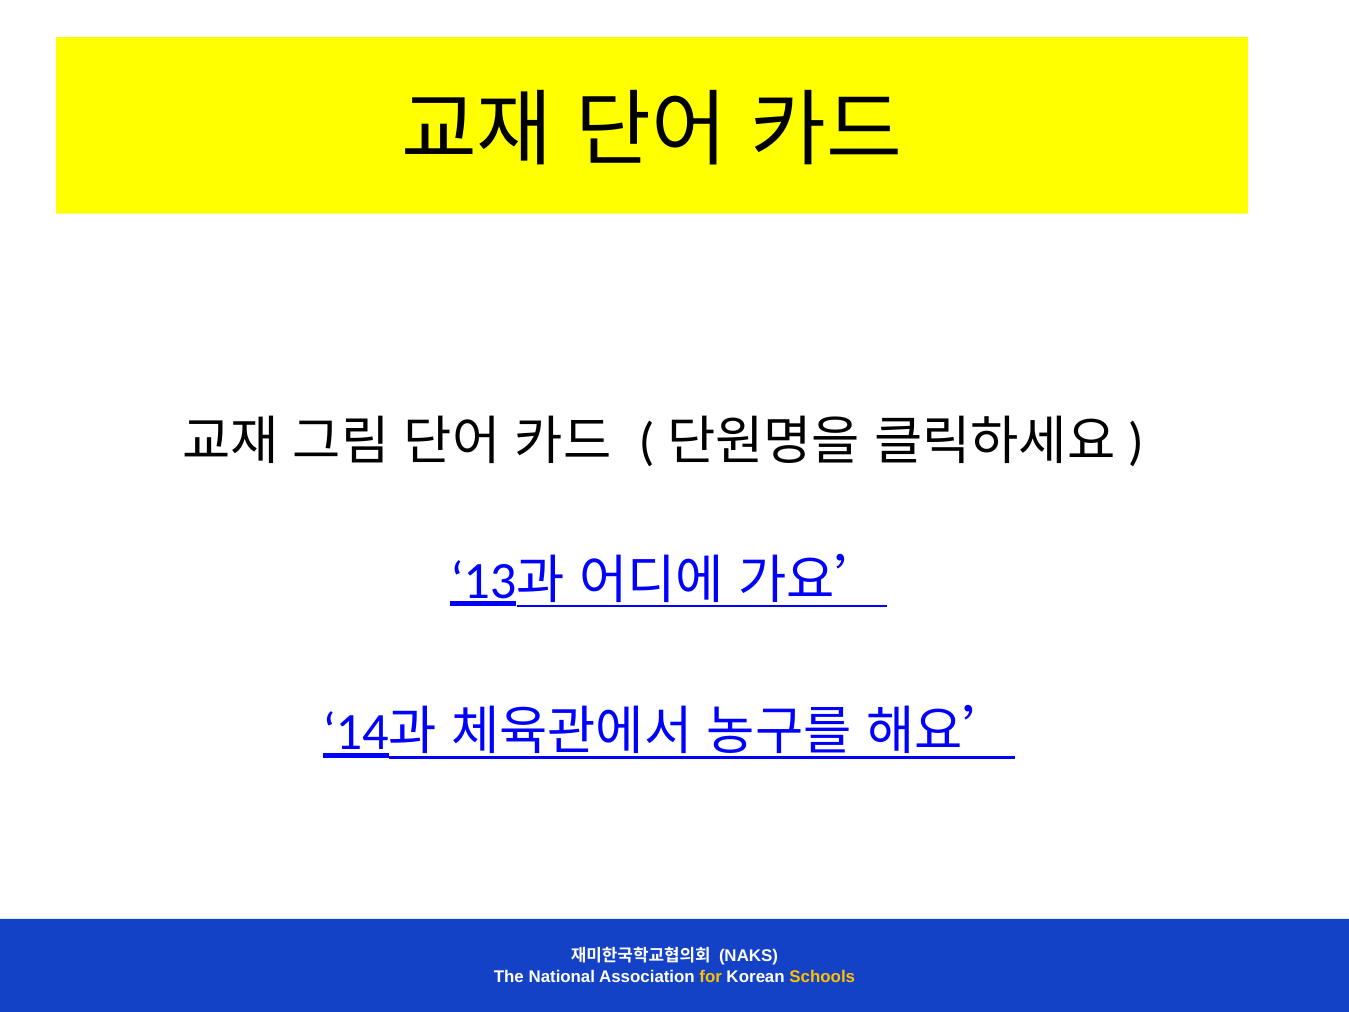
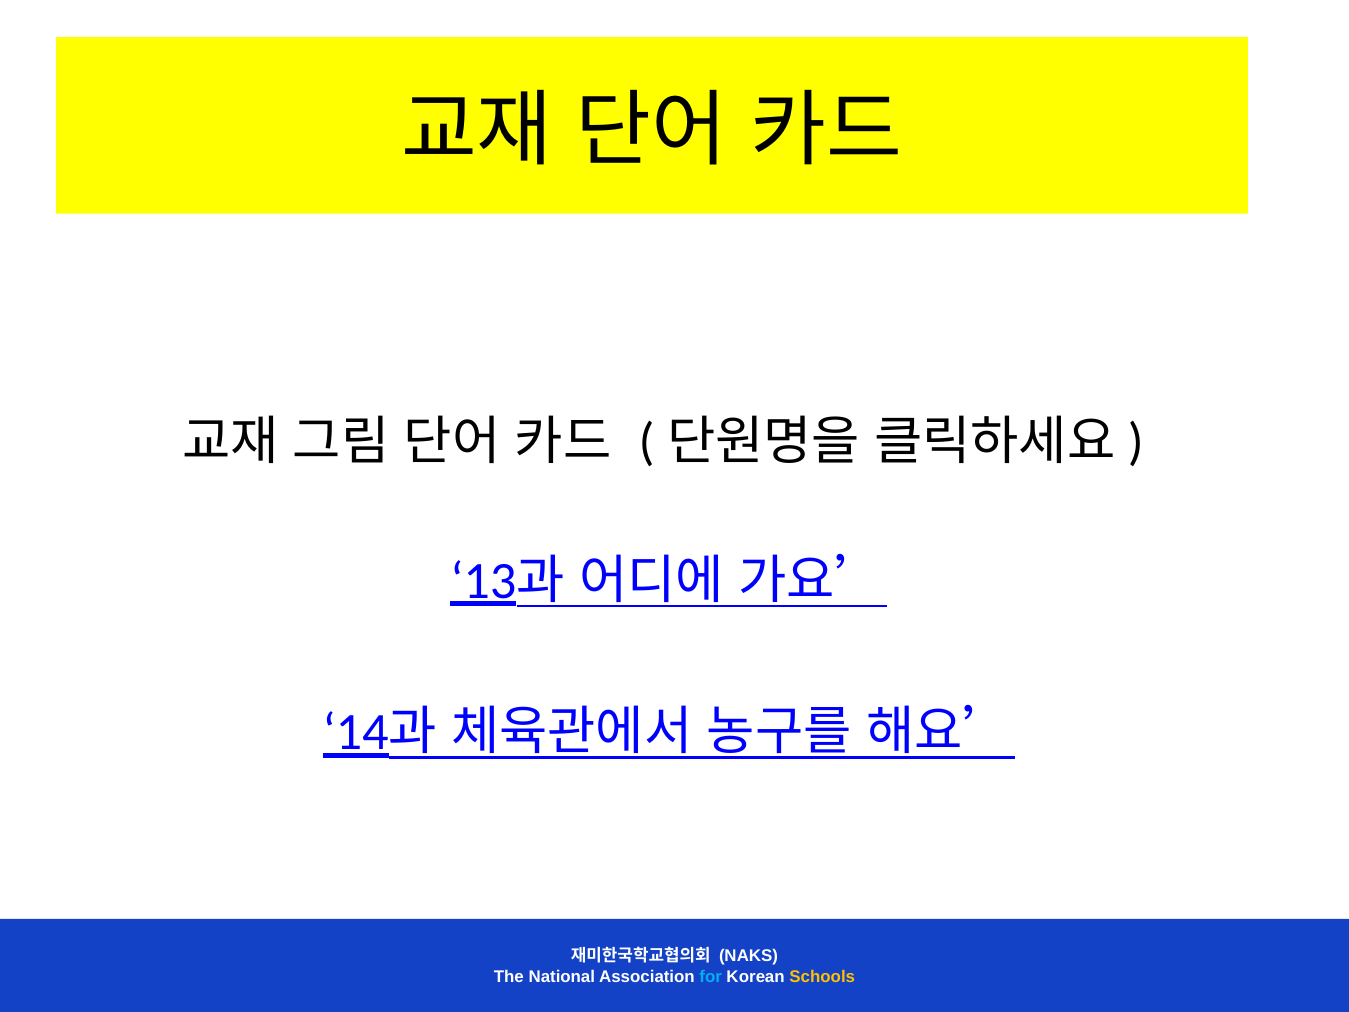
for colour: yellow -> light blue
